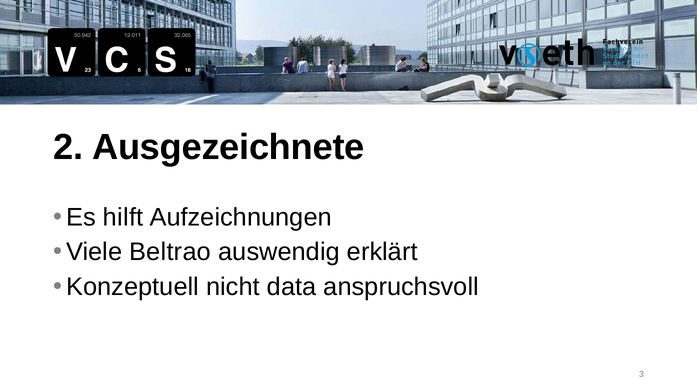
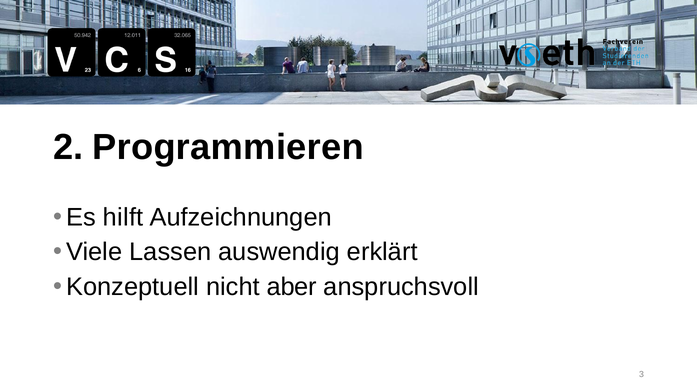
Ausgezeichnete: Ausgezeichnete -> Programmieren
Beltrao: Beltrao -> Lassen
data: data -> aber
